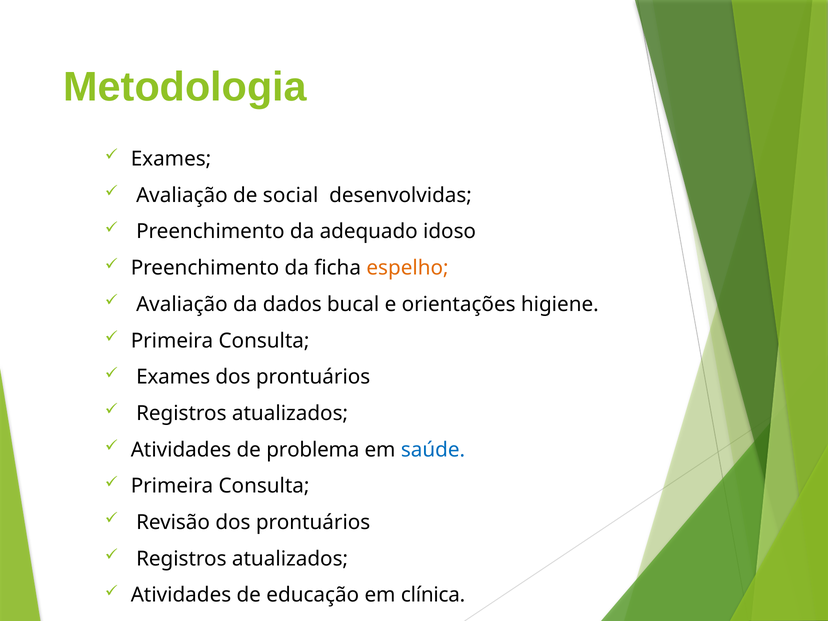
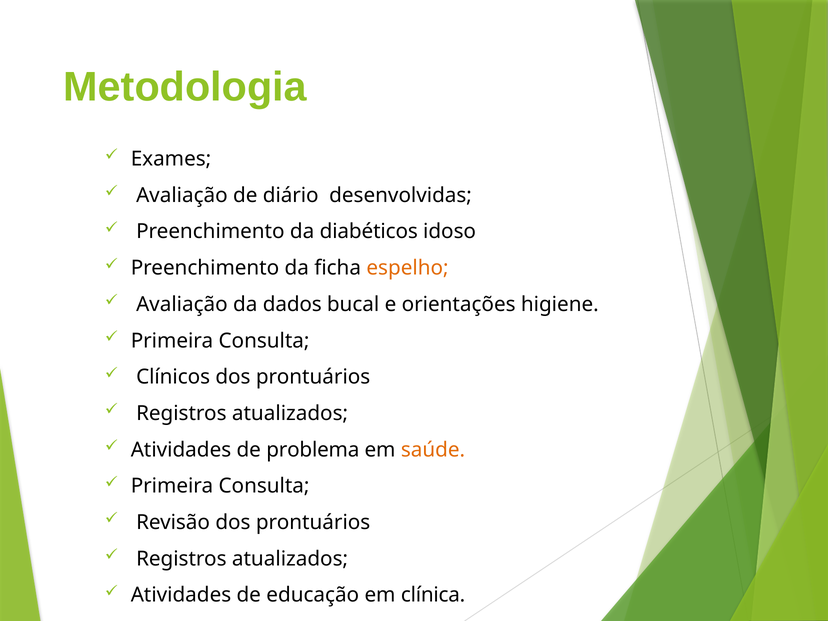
social: social -> diário
adequado: adequado -> diabéticos
Exames at (173, 377): Exames -> Clínicos
saúde colour: blue -> orange
